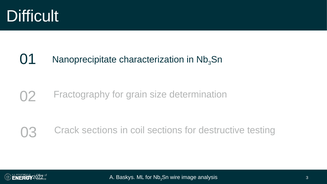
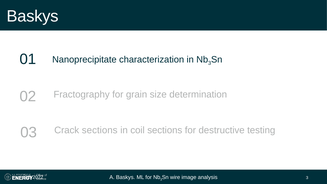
Difficult at (33, 16): Difficult -> Baskys
